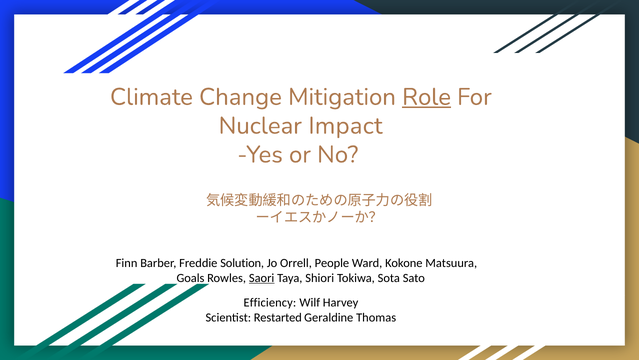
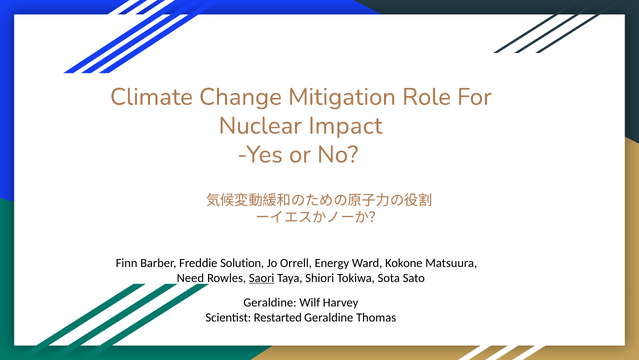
Role underline: present -> none
People: People -> Energy
Goals: Goals -> Need
Efficiency at (270, 302): Efficiency -> Geraldine
